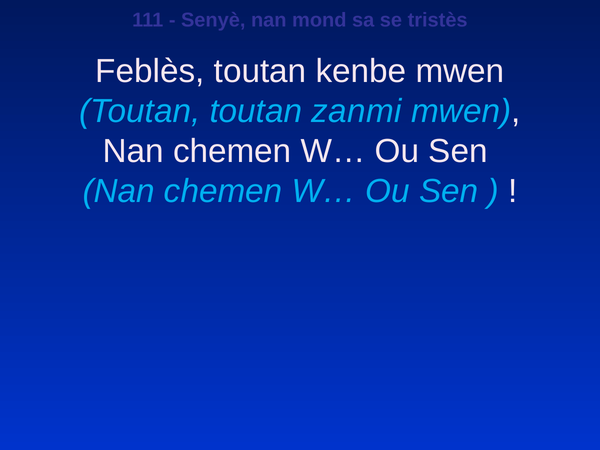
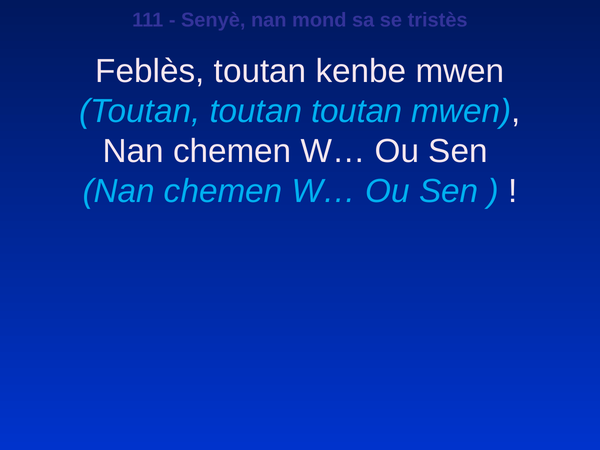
Toutan toutan zanmi: zanmi -> toutan
